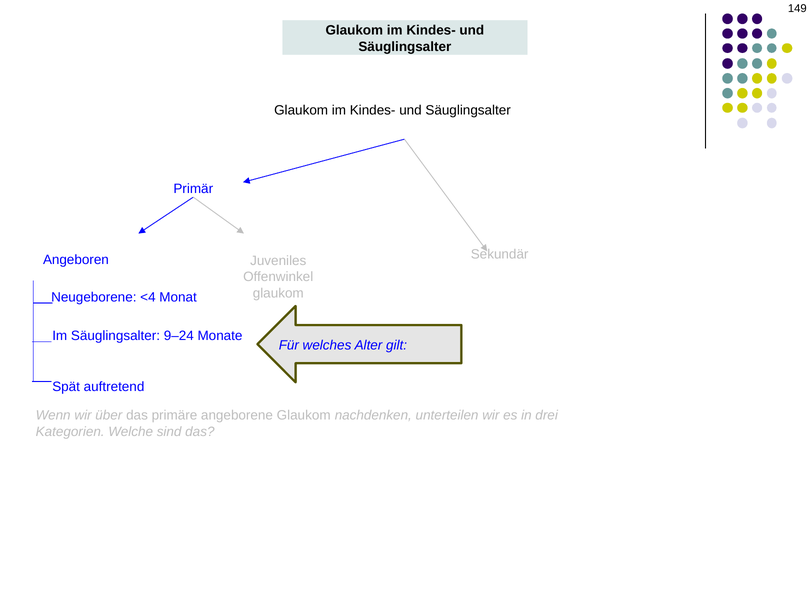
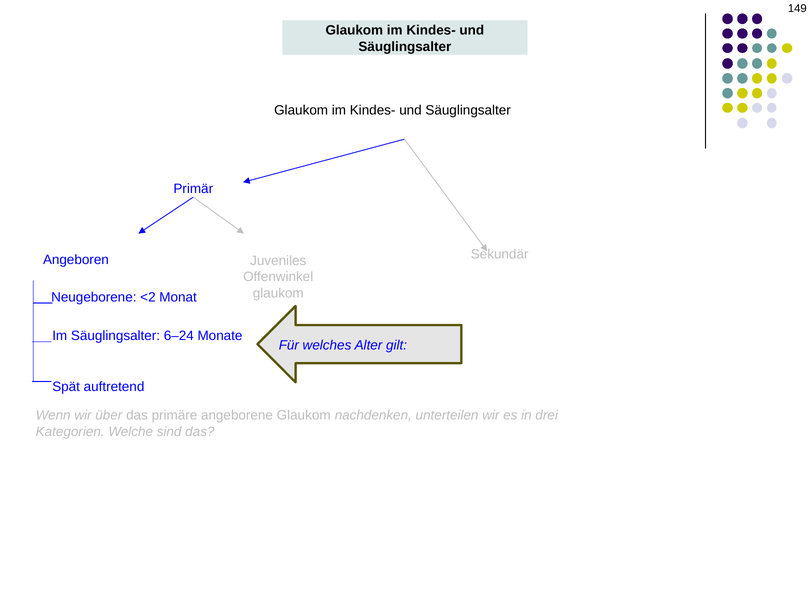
<4: <4 -> <2
9–24: 9–24 -> 6–24
